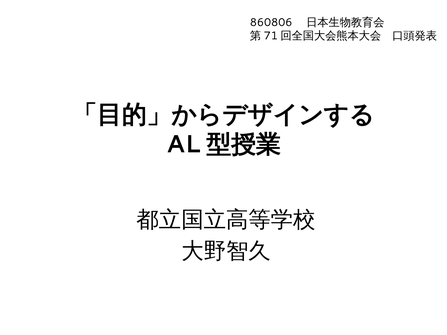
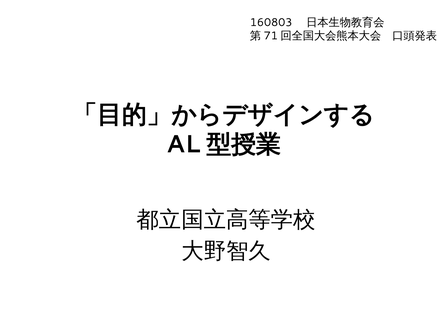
860806: 860806 -> 160803
